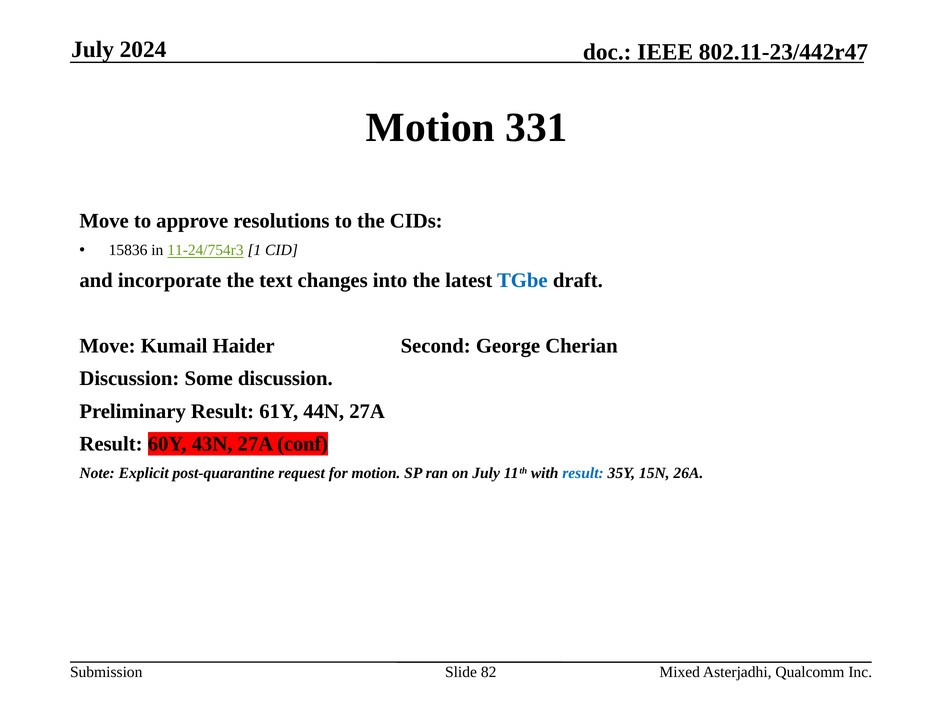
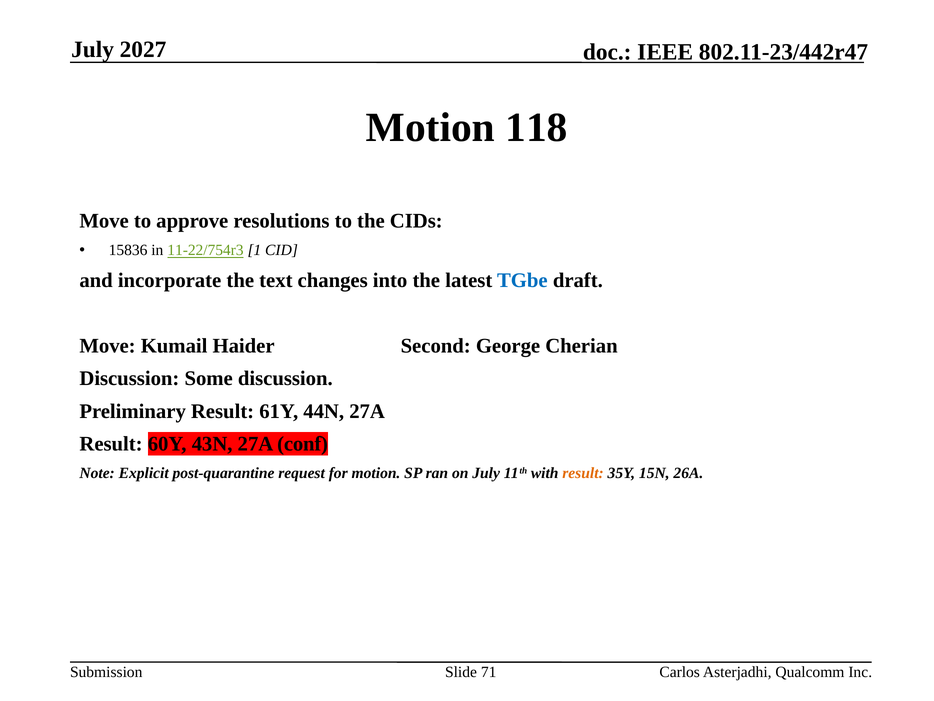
2024: 2024 -> 2027
331: 331 -> 118
11-24/754r3: 11-24/754r3 -> 11-22/754r3
result at (583, 473) colour: blue -> orange
82: 82 -> 71
Mixed: Mixed -> Carlos
